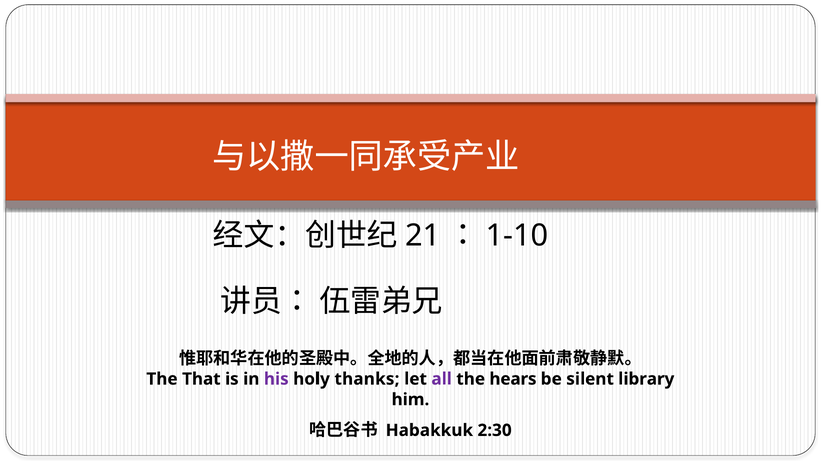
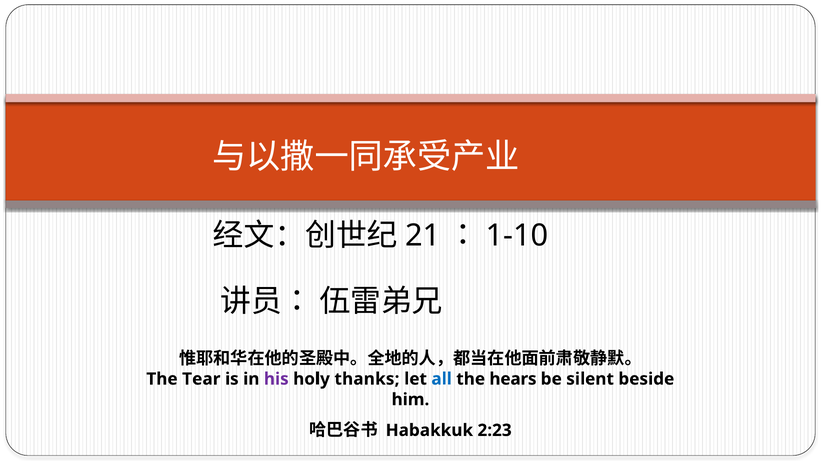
That: That -> Tear
all colour: purple -> blue
library: library -> beside
2:30: 2:30 -> 2:23
